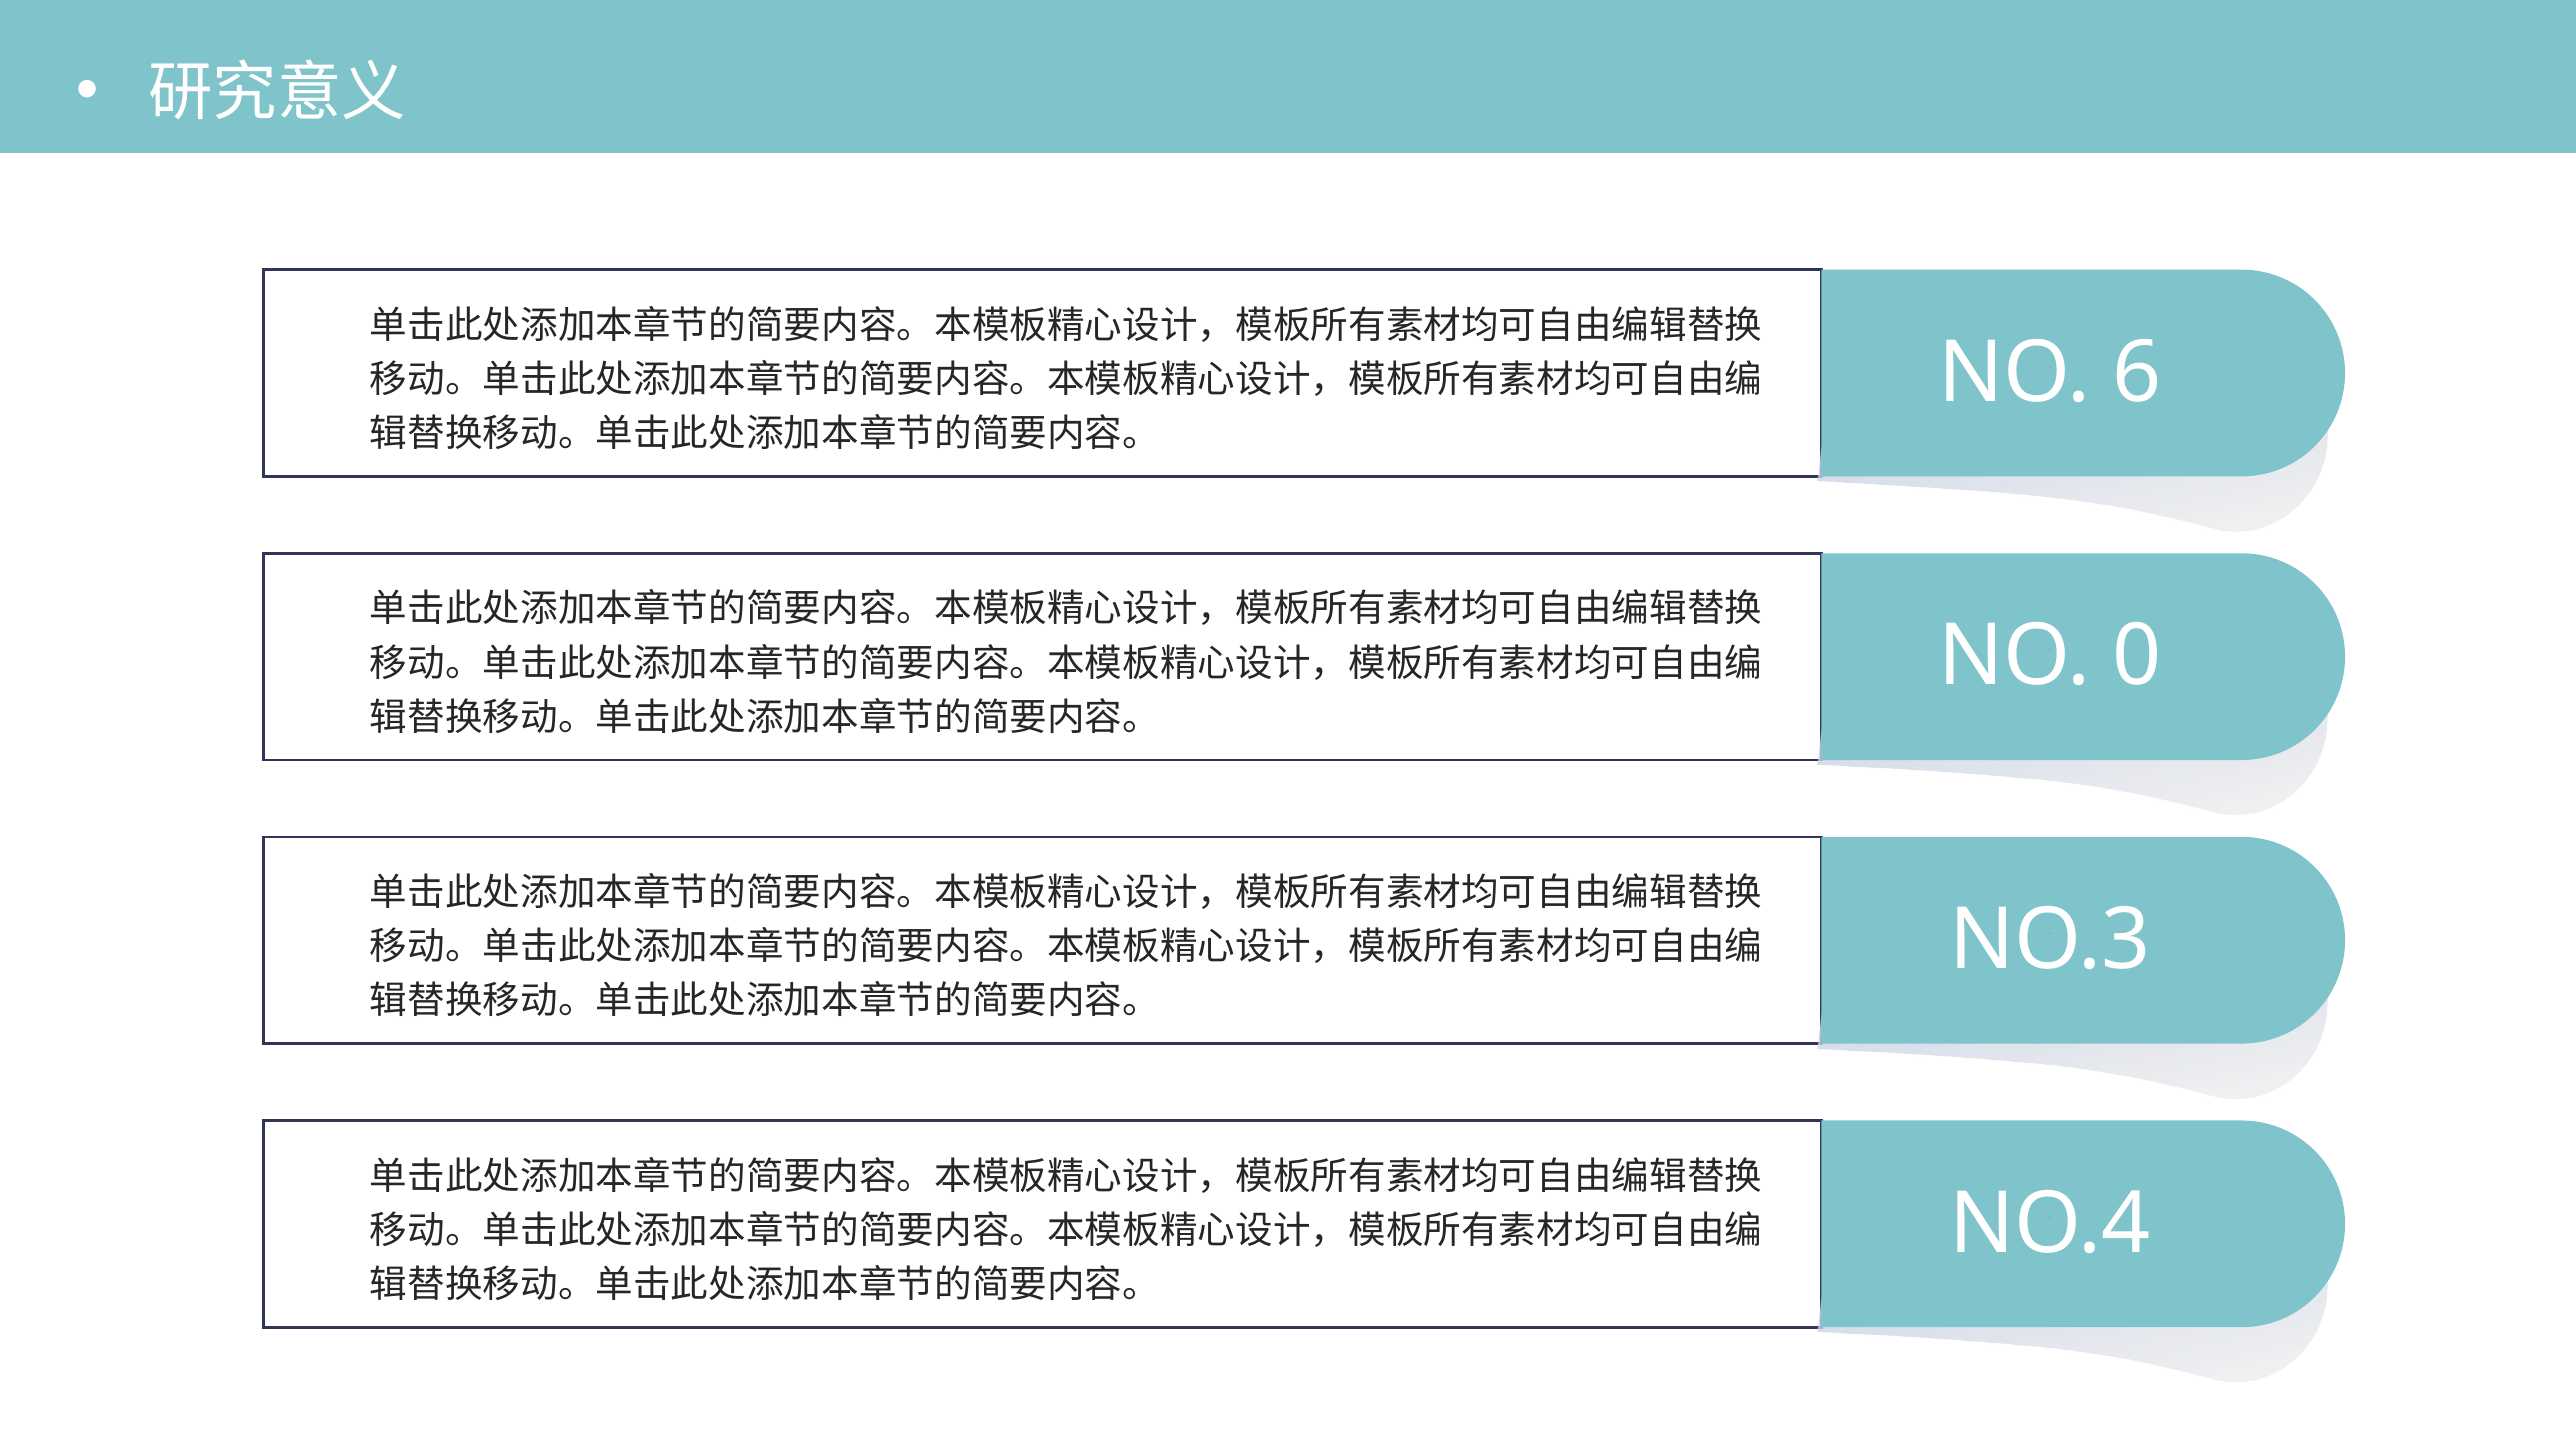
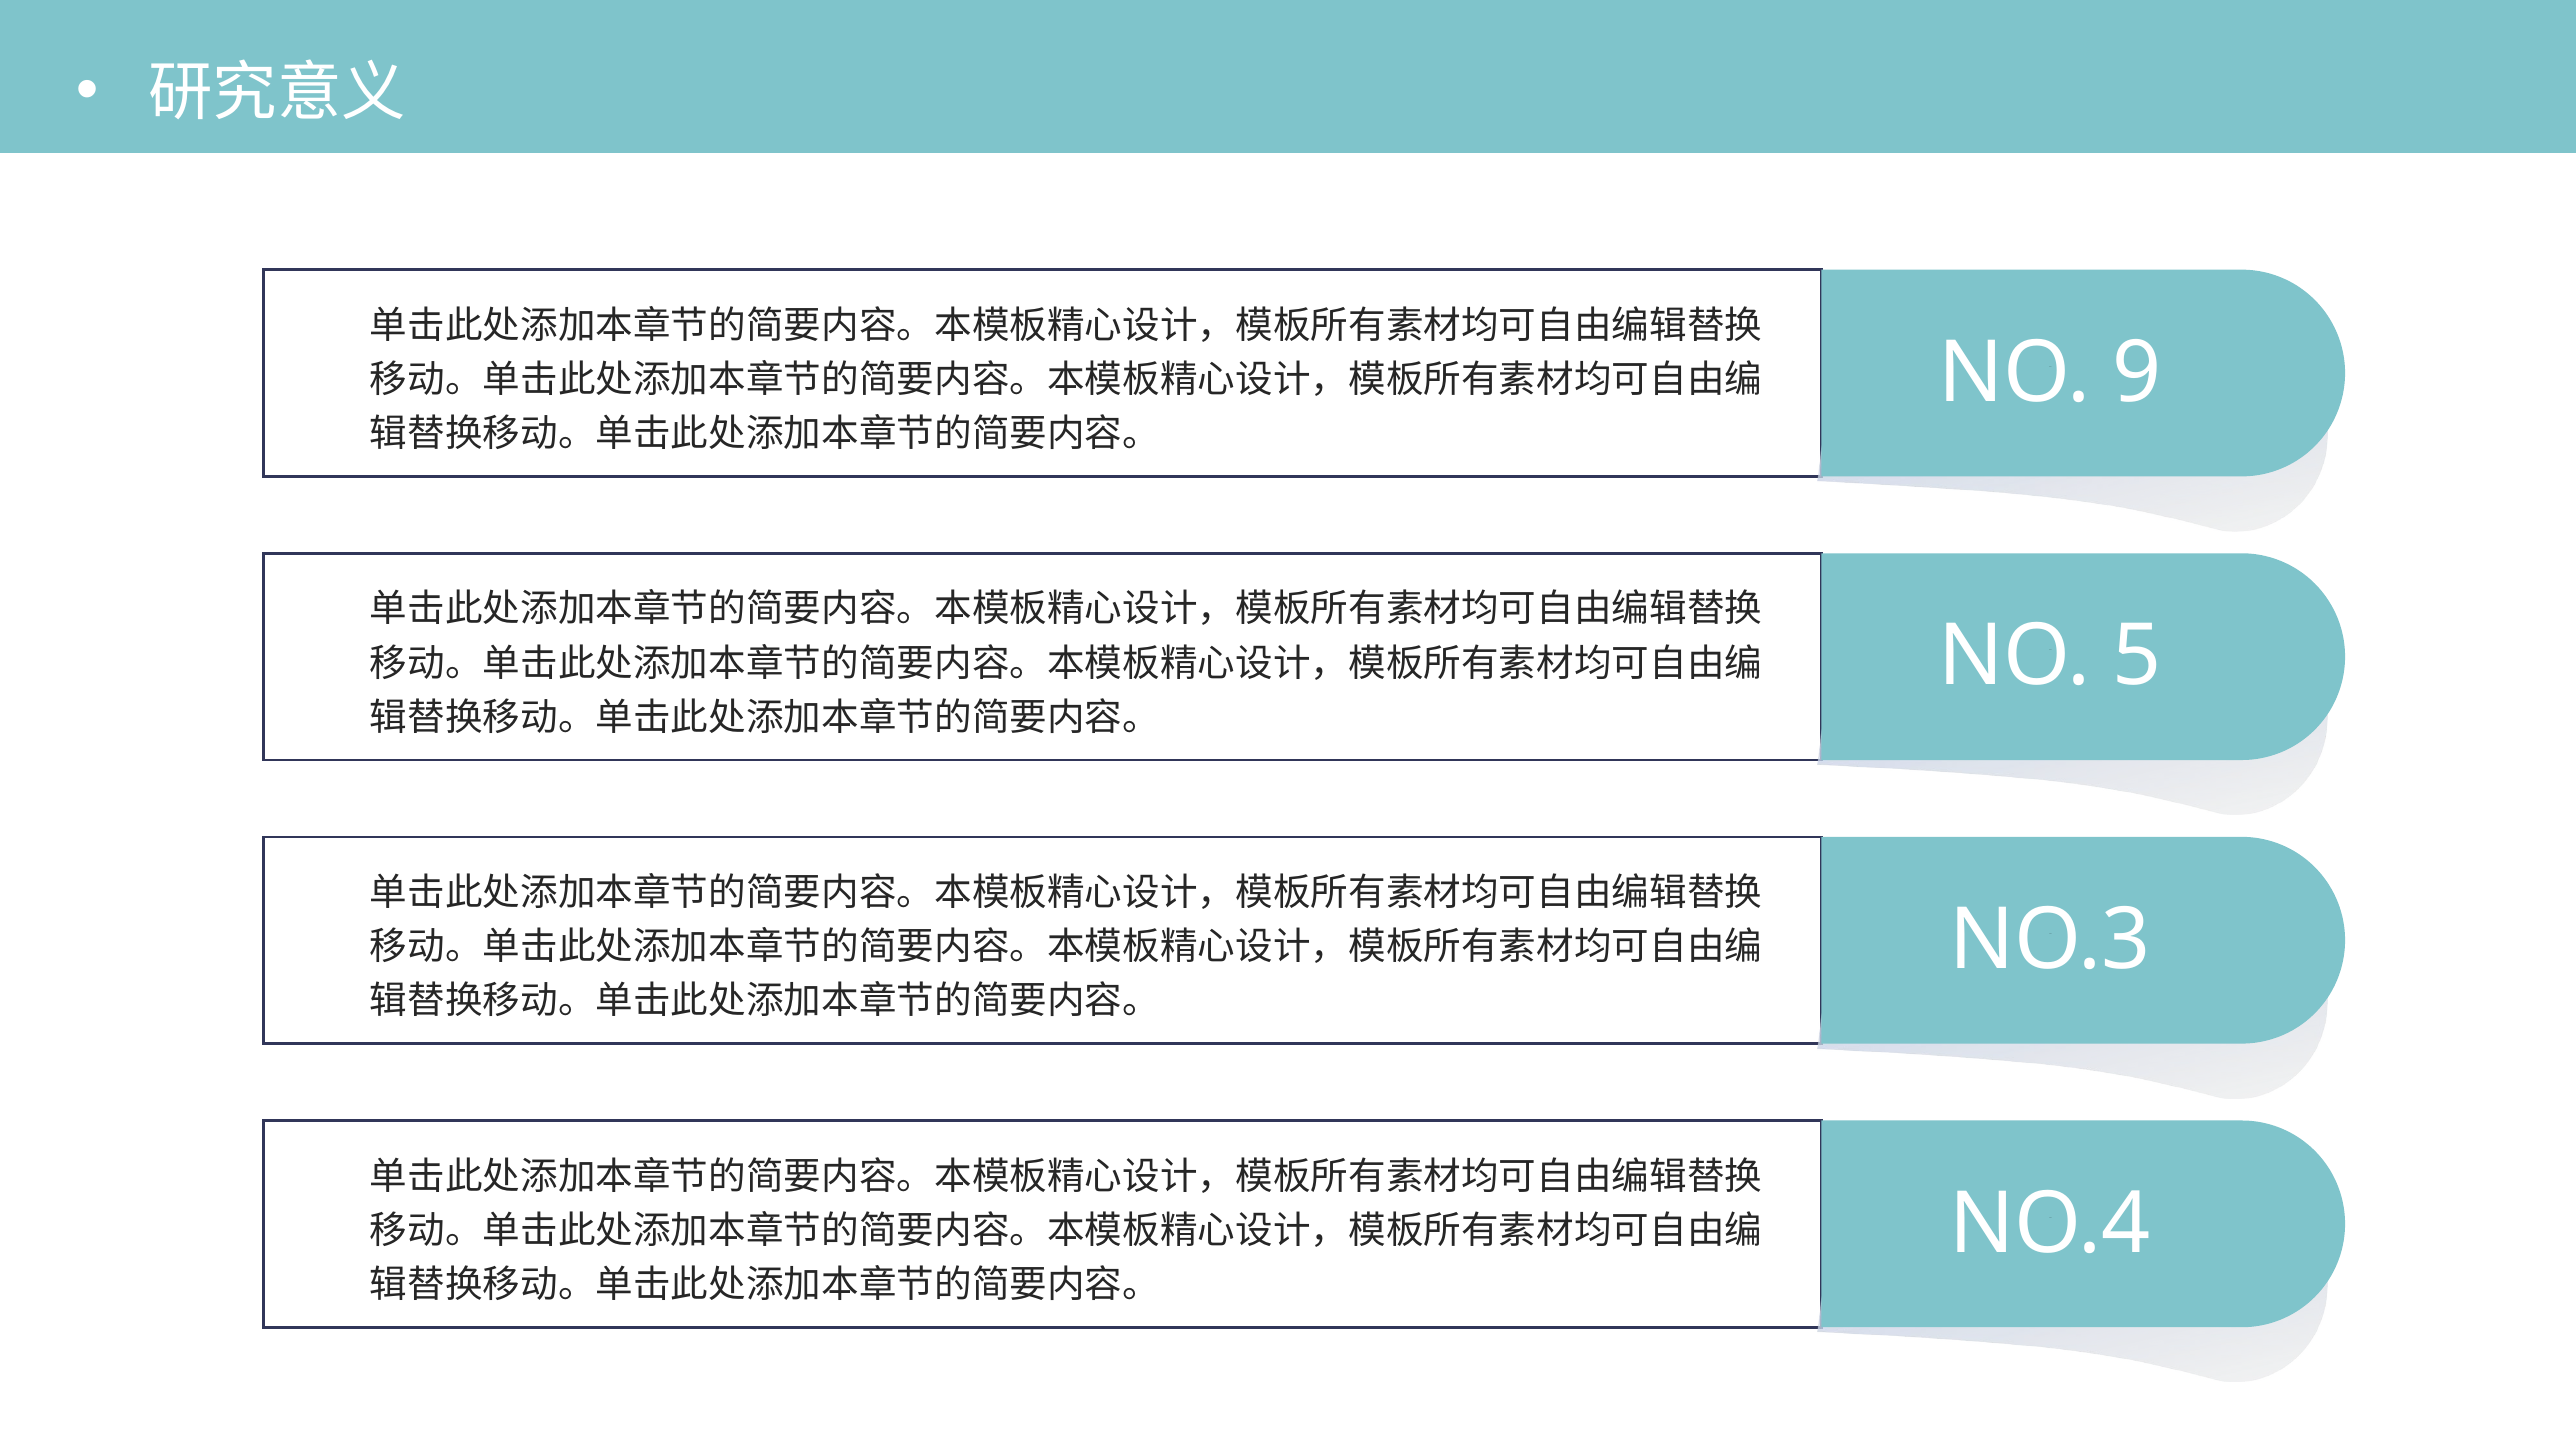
6: 6 -> 9
0: 0 -> 5
